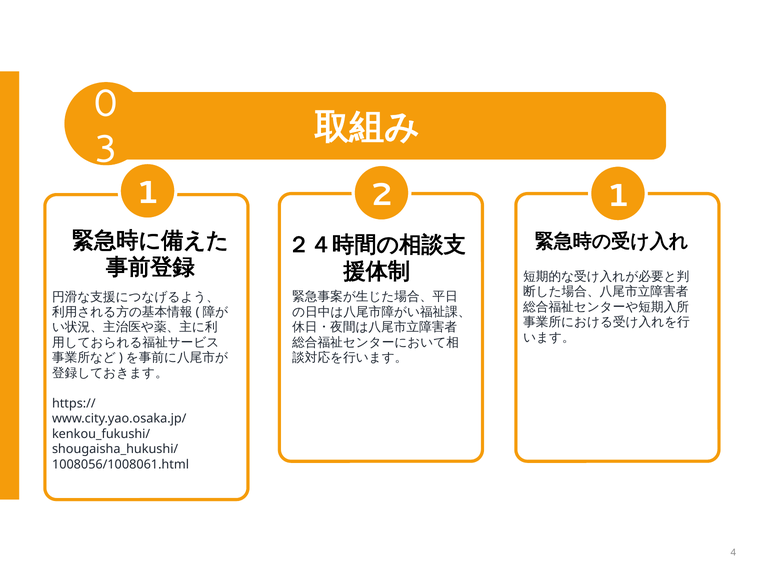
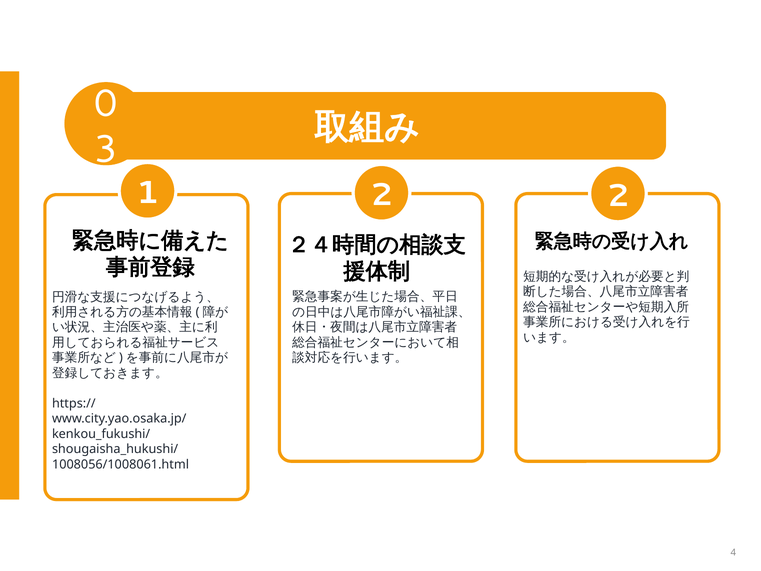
2 1: 1 -> 2
